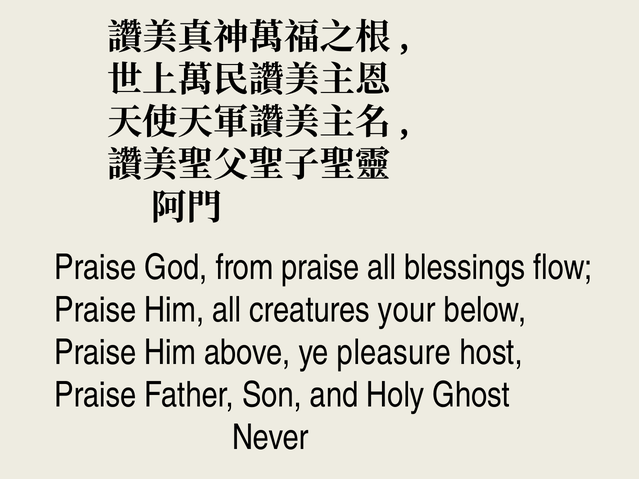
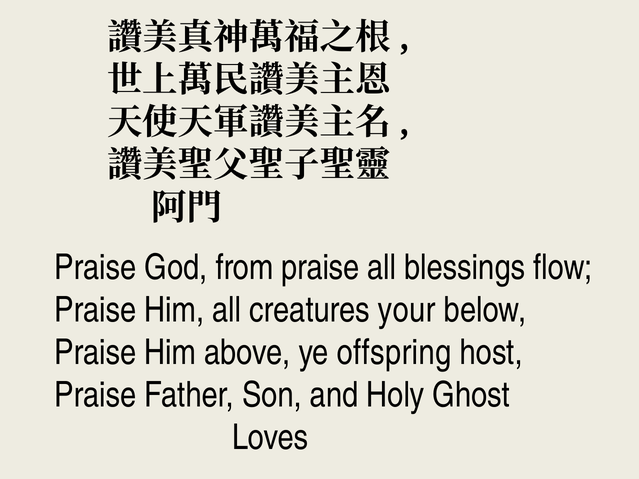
pleasure: pleasure -> offspring
Never: Never -> Loves
